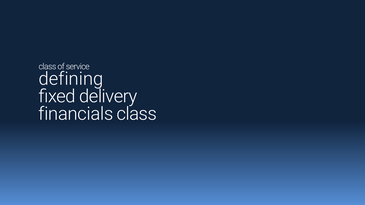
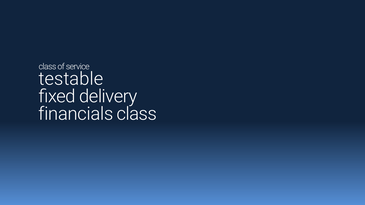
defining: defining -> testable
